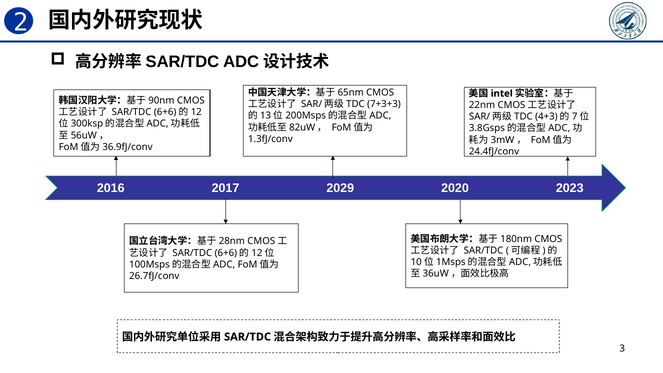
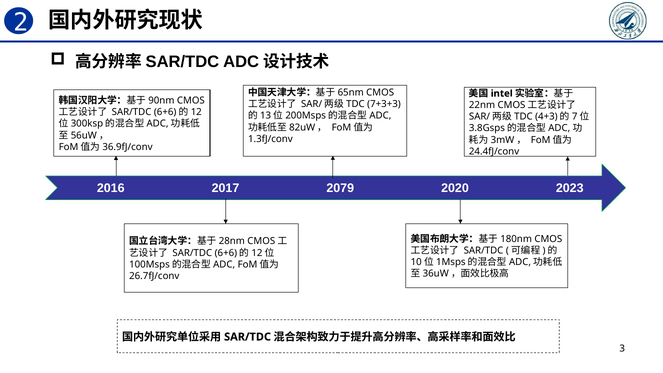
2029: 2029 -> 2079
